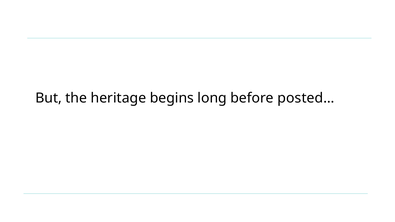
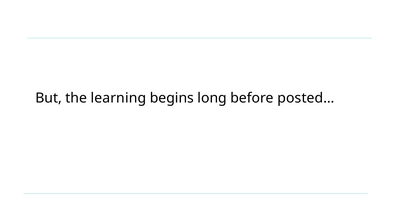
heritage: heritage -> learning
